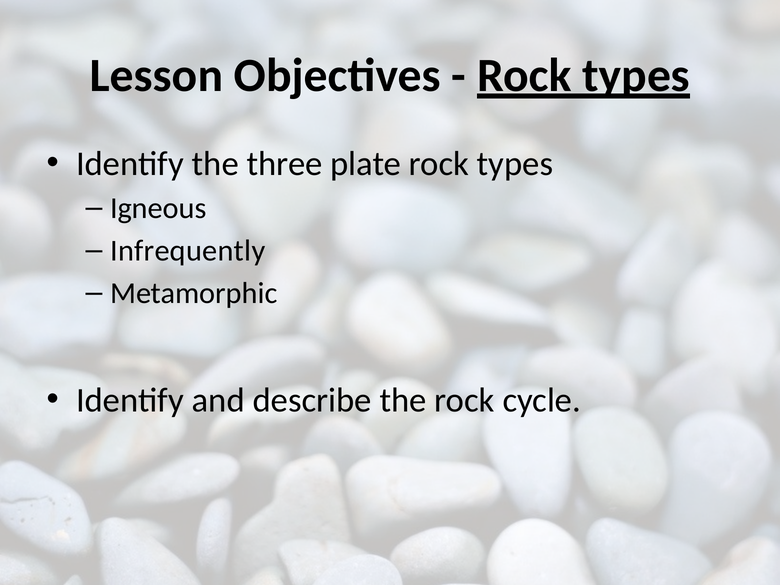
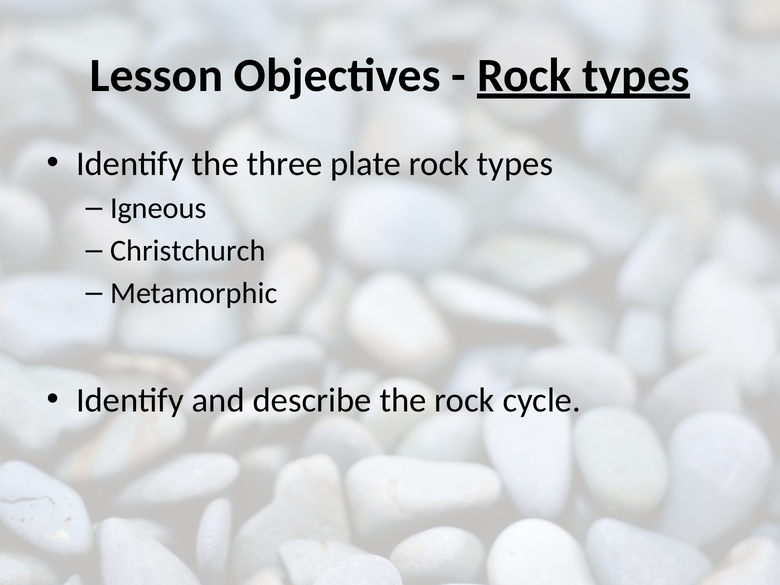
Infrequently: Infrequently -> Christchurch
